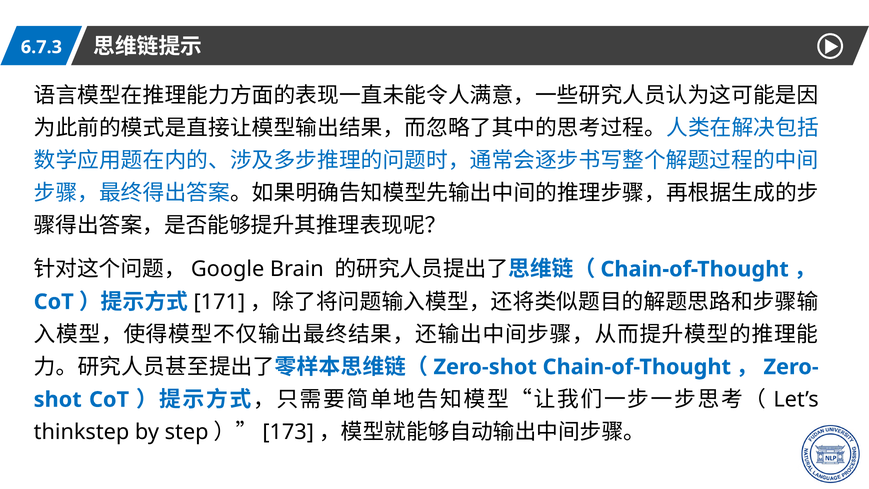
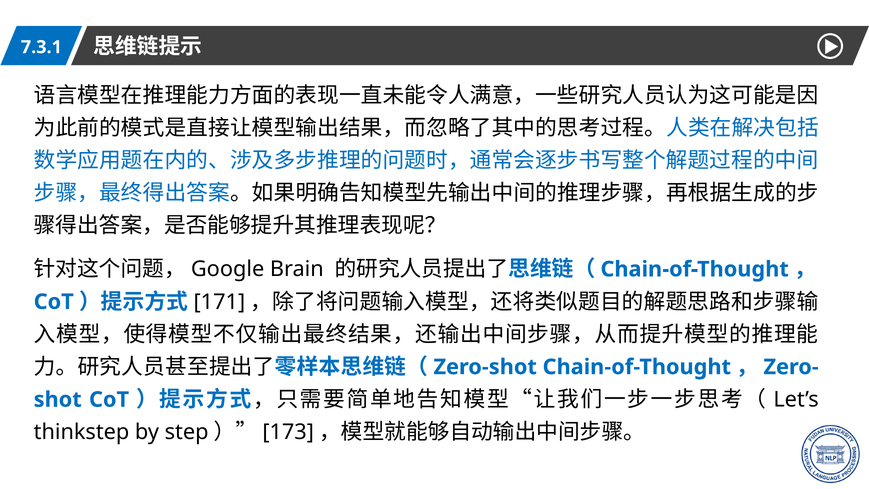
6.7.3: 6.7.3 -> 7.3.1
